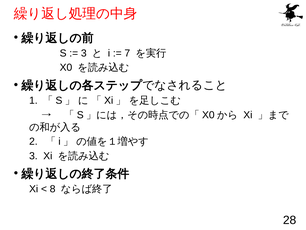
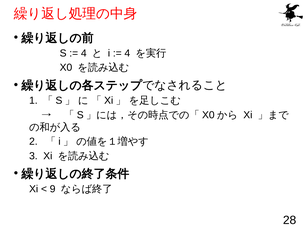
3 at (84, 53): 3 -> 4
7 at (127, 53): 7 -> 4
8: 8 -> 9
